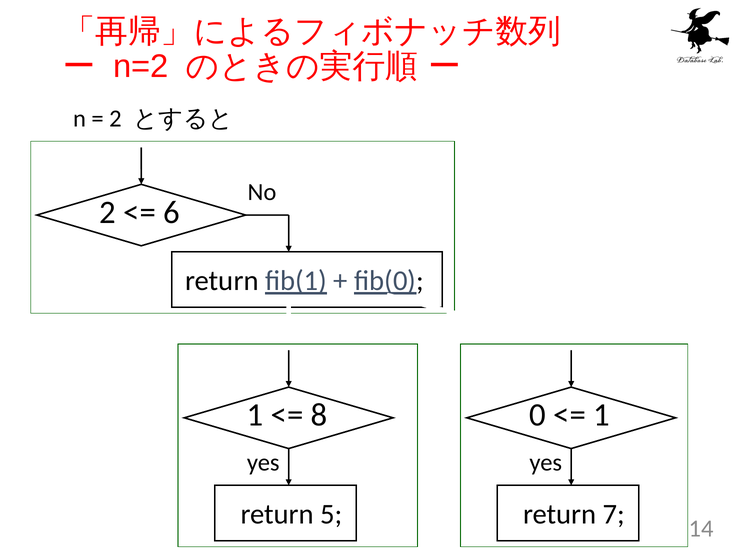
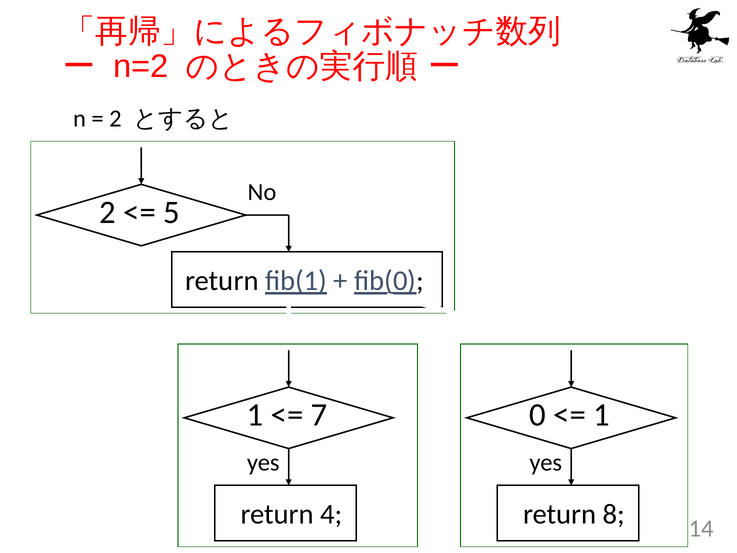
6: 6 -> 5
8: 8 -> 7
5: 5 -> 4
7: 7 -> 8
